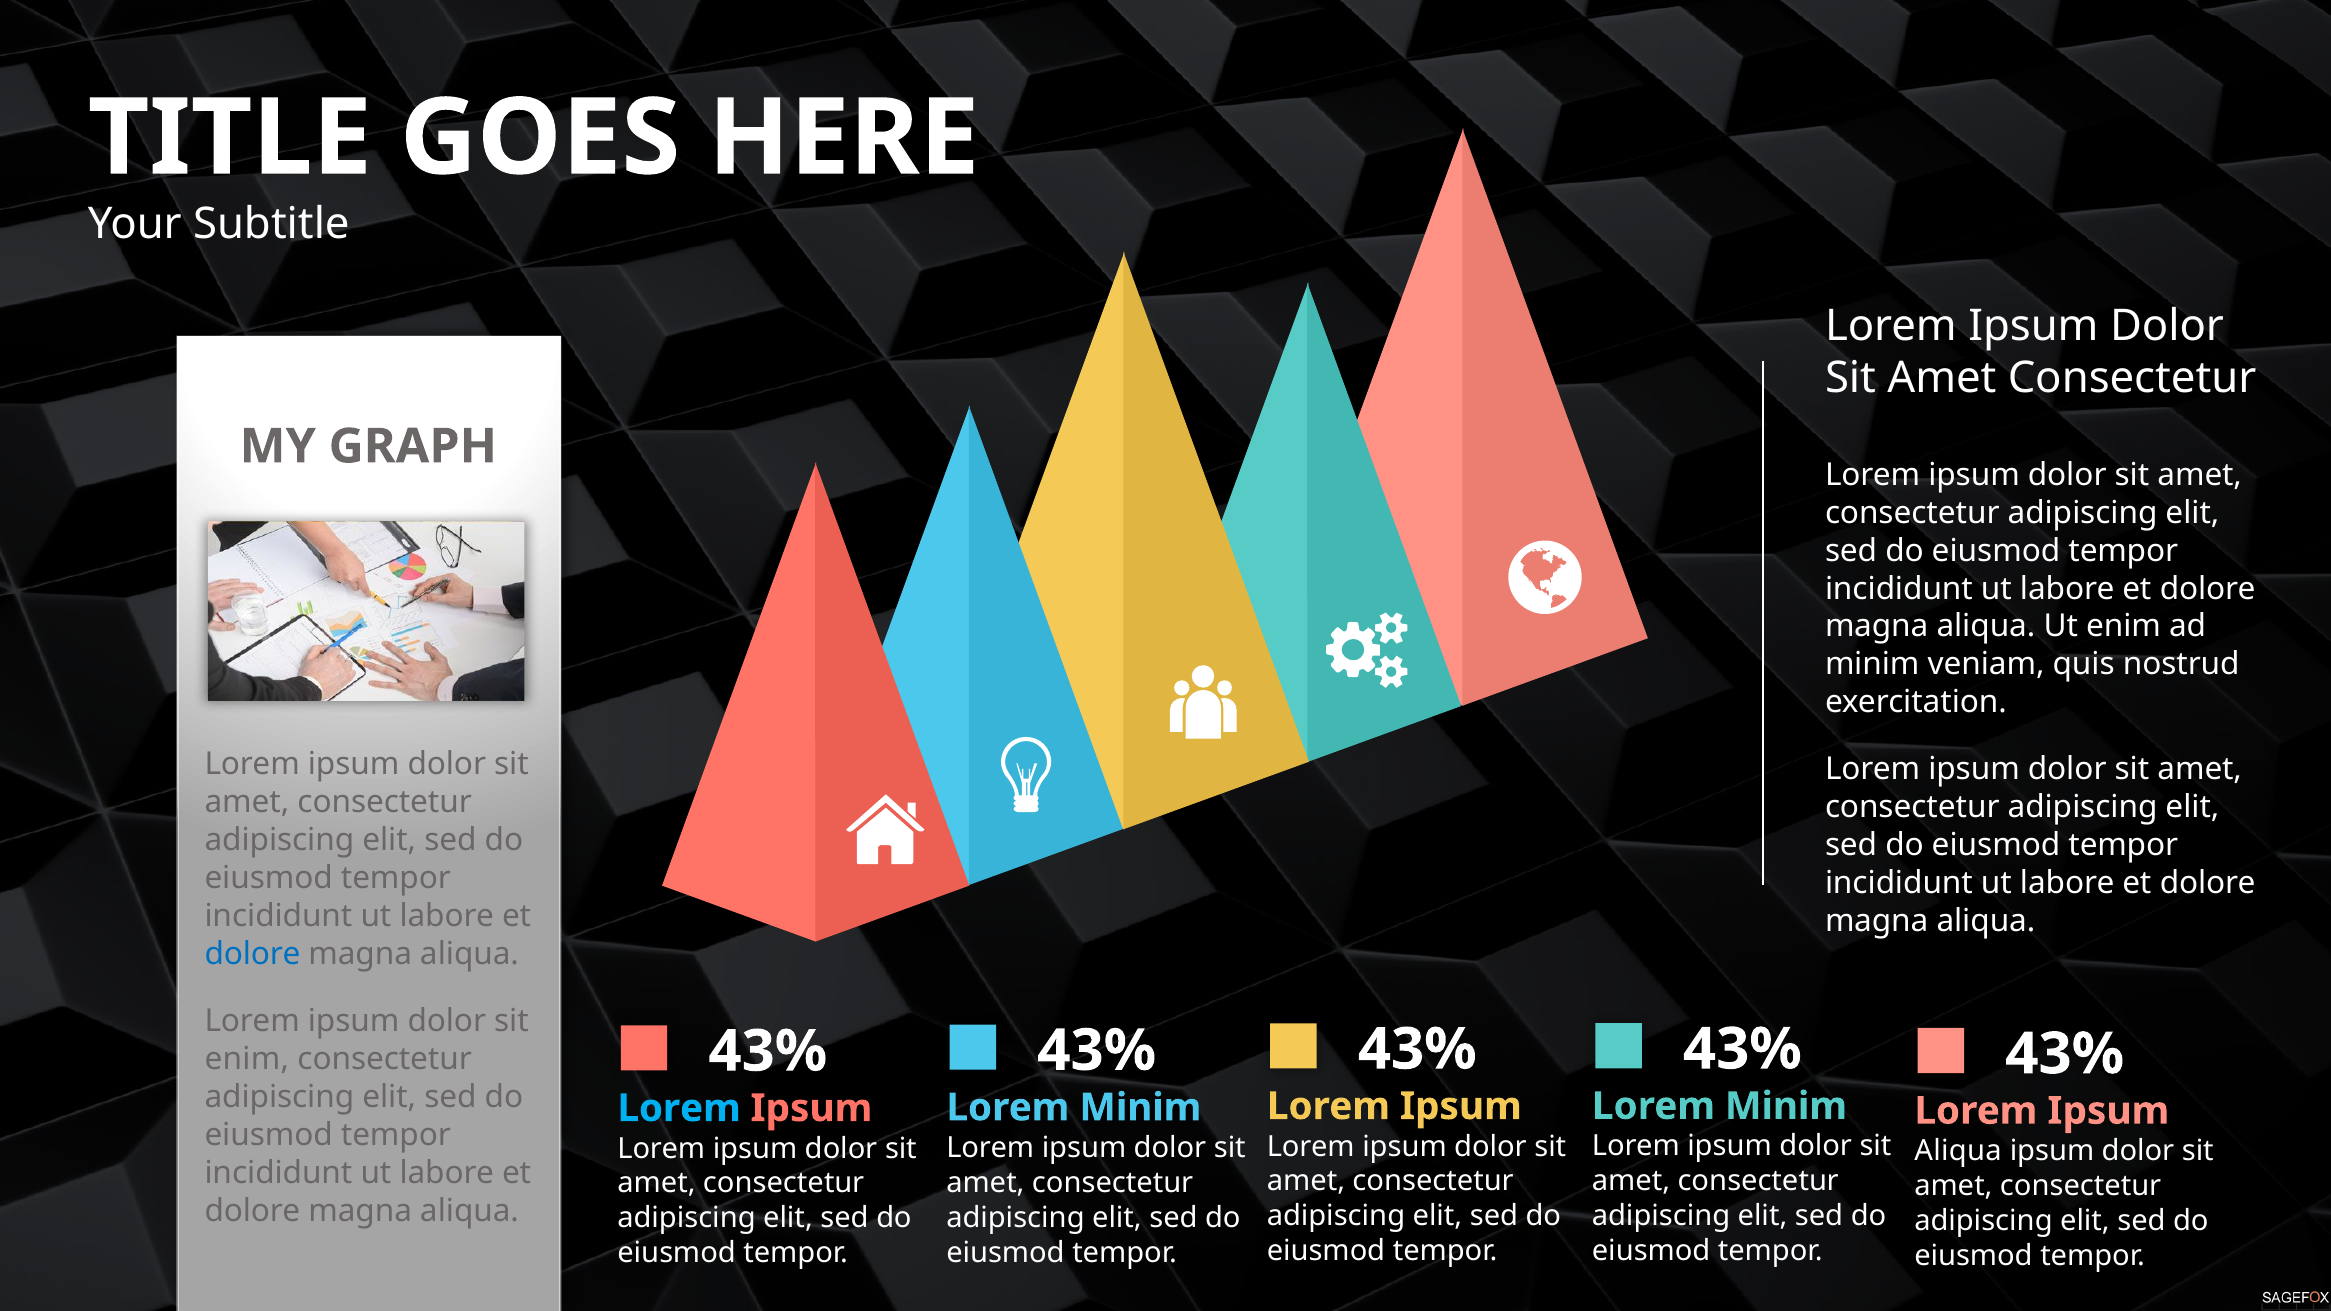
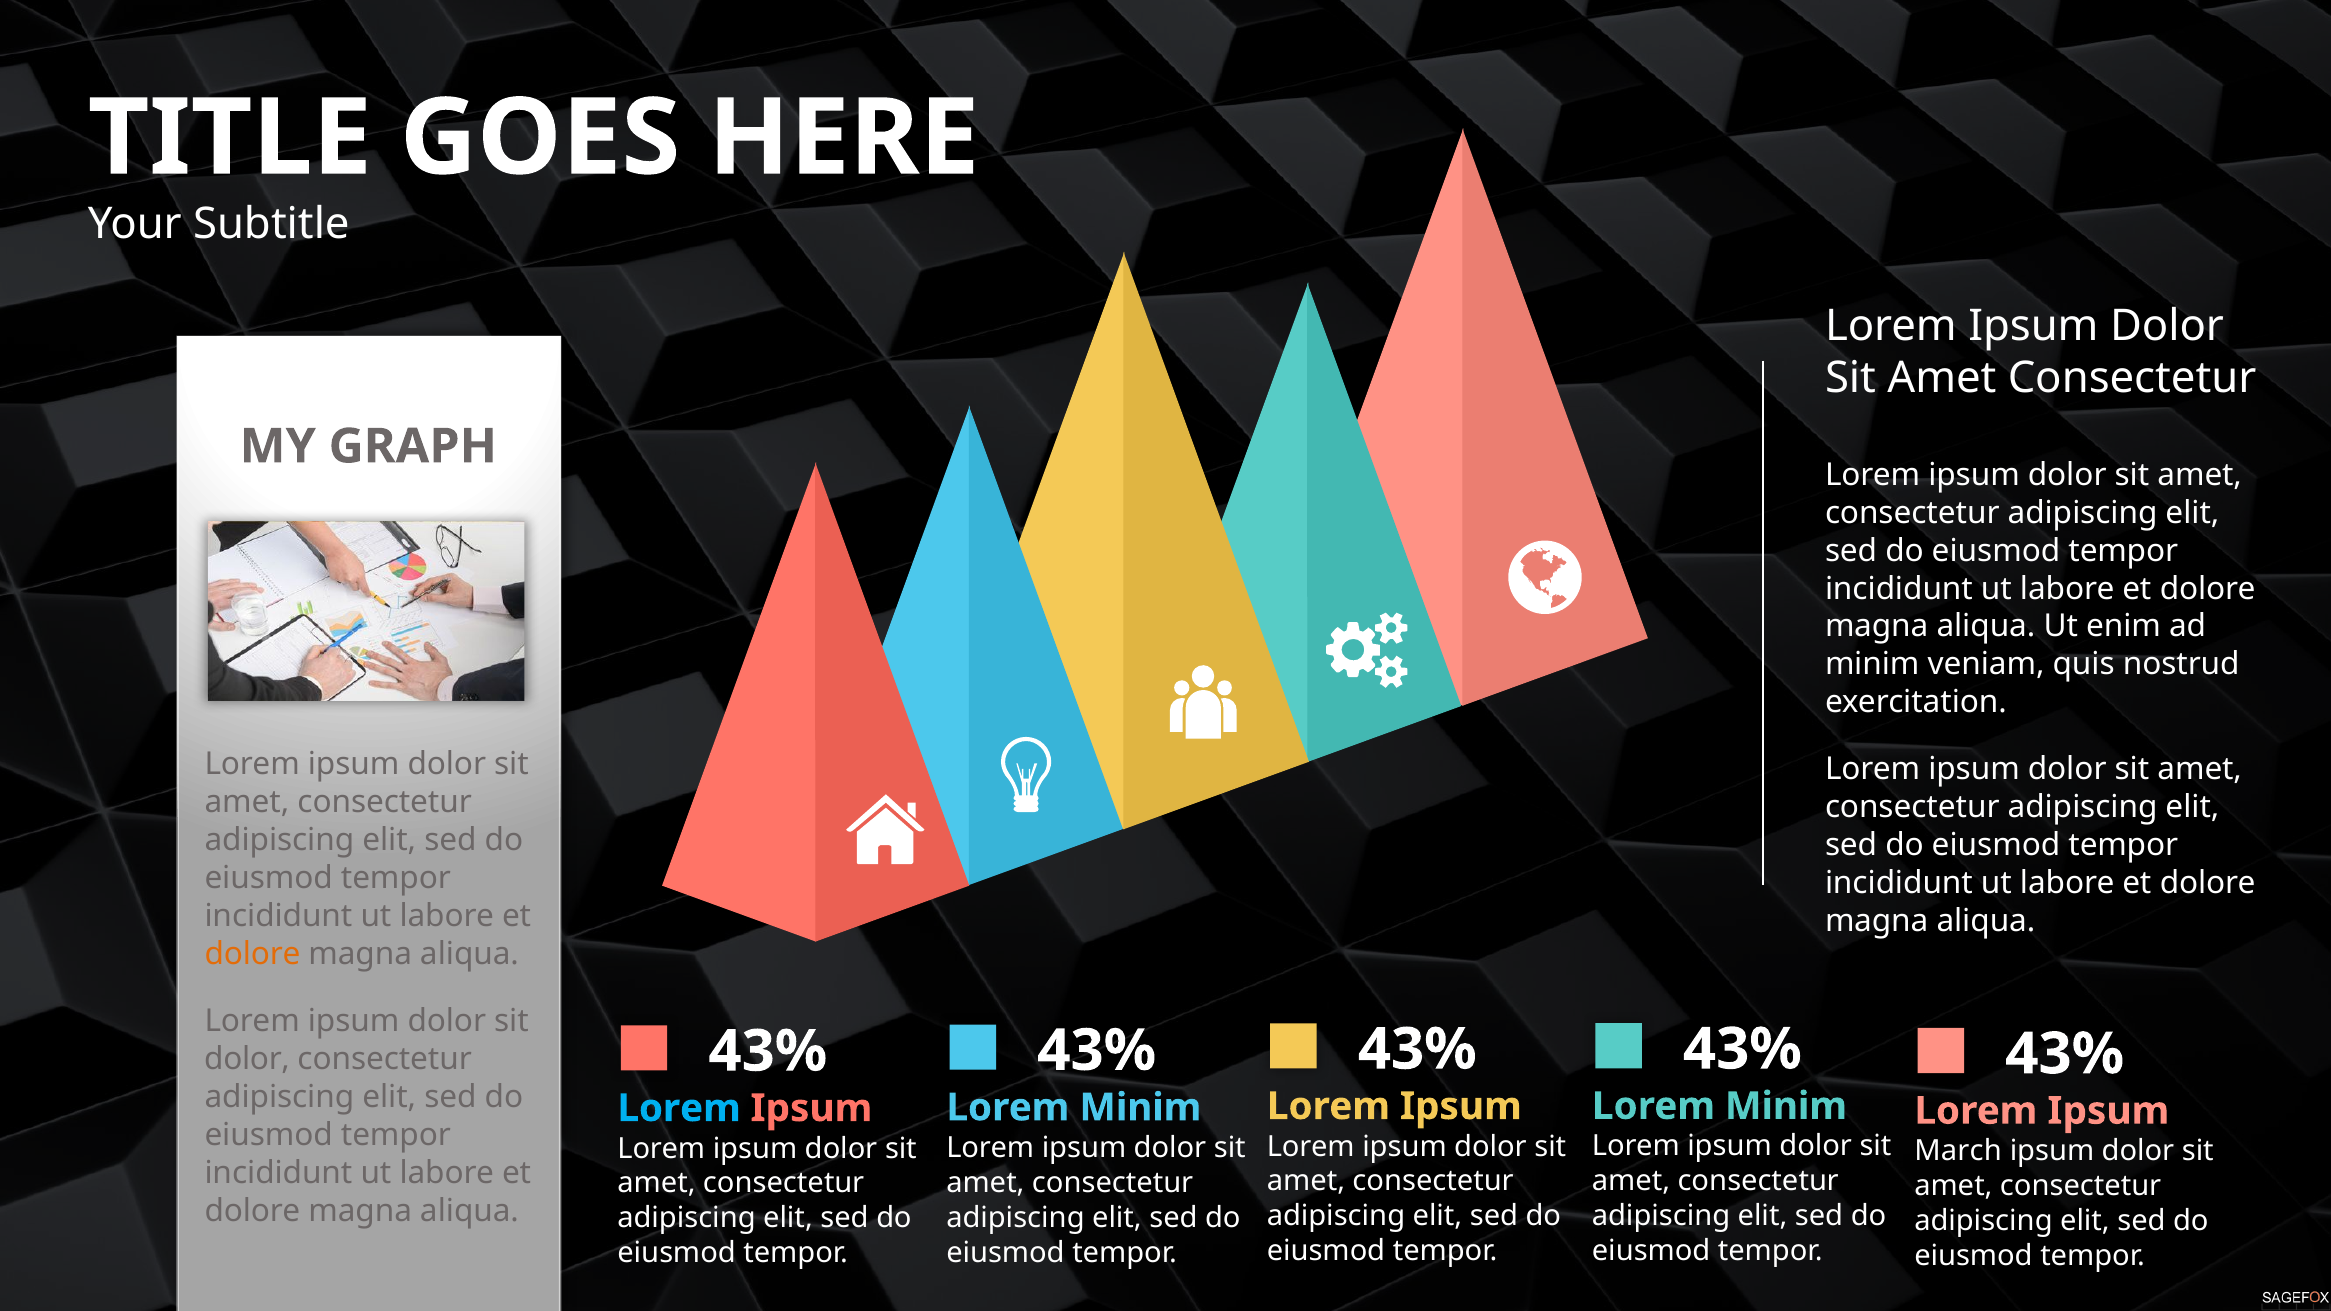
dolore at (253, 954) colour: blue -> orange
enim at (247, 1059): enim -> dolor
Aliqua at (1958, 1151): Aliqua -> March
